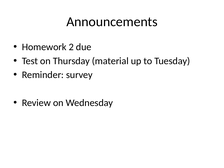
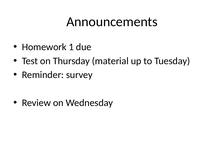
2: 2 -> 1
